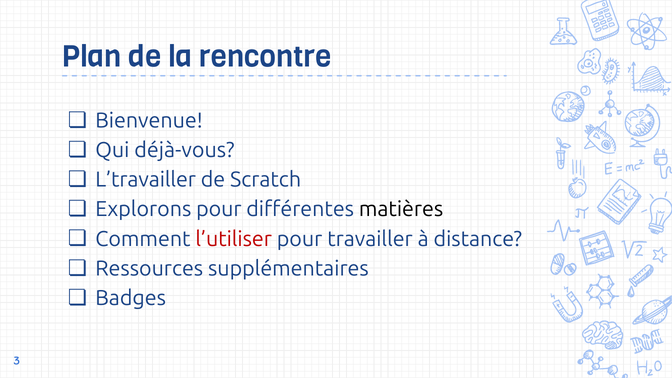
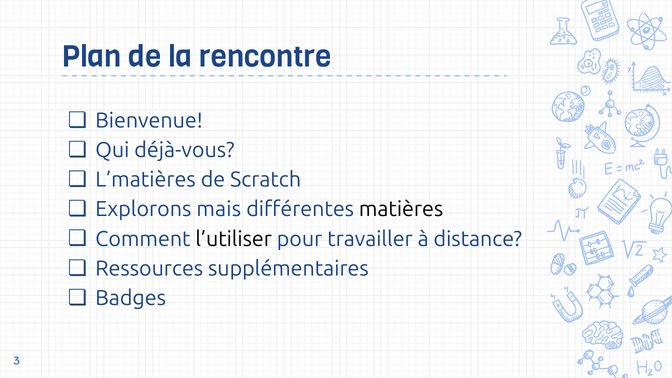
L’travailler: L’travailler -> L’matières
Explorons pour: pour -> mais
l’utiliser colour: red -> black
